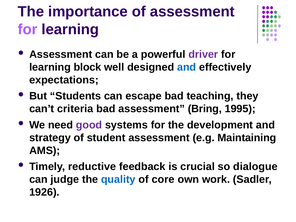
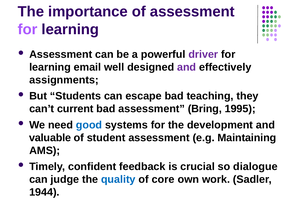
block: block -> email
and at (187, 67) colour: blue -> purple
expectations: expectations -> assignments
criteria: criteria -> current
good colour: purple -> blue
strategy: strategy -> valuable
reductive: reductive -> confident
1926: 1926 -> 1944
